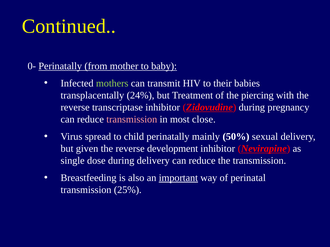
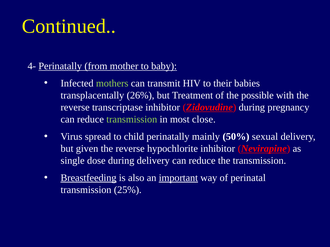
0-: 0- -> 4-
24%: 24% -> 26%
piercing: piercing -> possible
transmission at (132, 120) colour: pink -> light green
development: development -> hypochlorite
Breastfeeding underline: none -> present
